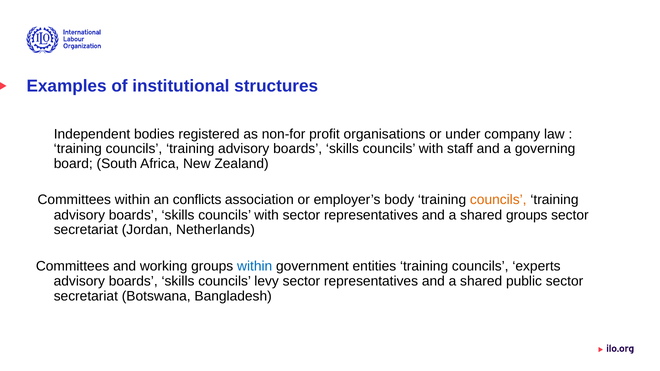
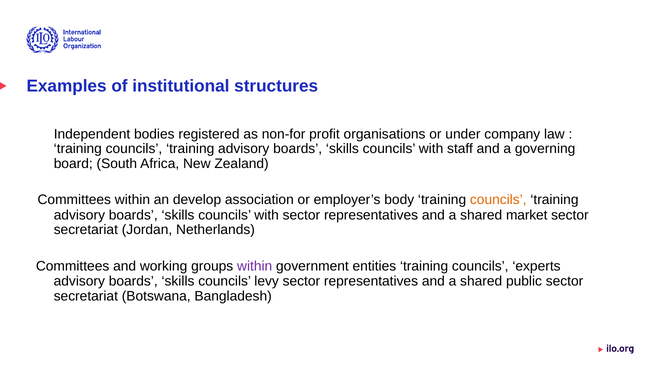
conflicts: conflicts -> develop
shared groups: groups -> market
within at (255, 266) colour: blue -> purple
